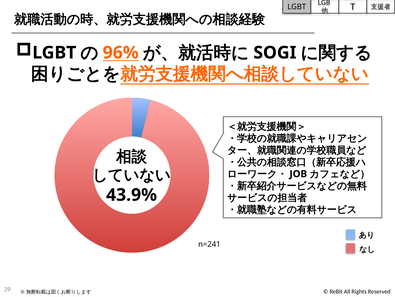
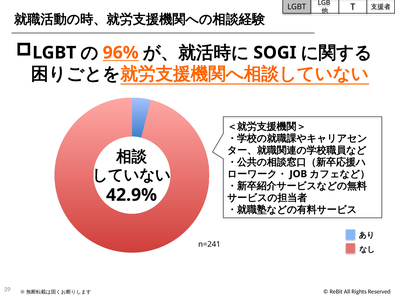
43.9%: 43.9% -> 42.9%
